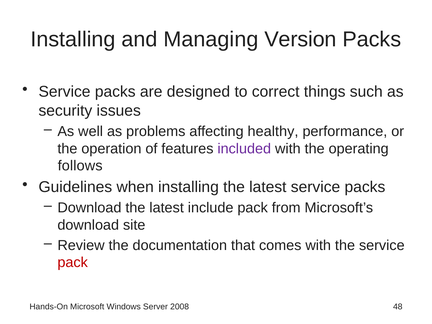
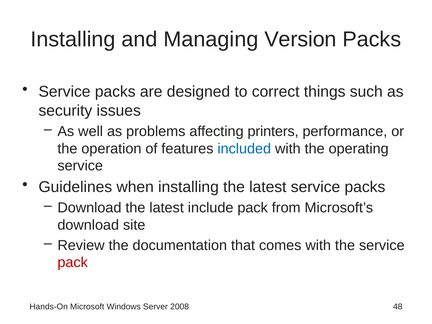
healthy: healthy -> printers
included colour: purple -> blue
follows at (80, 166): follows -> service
